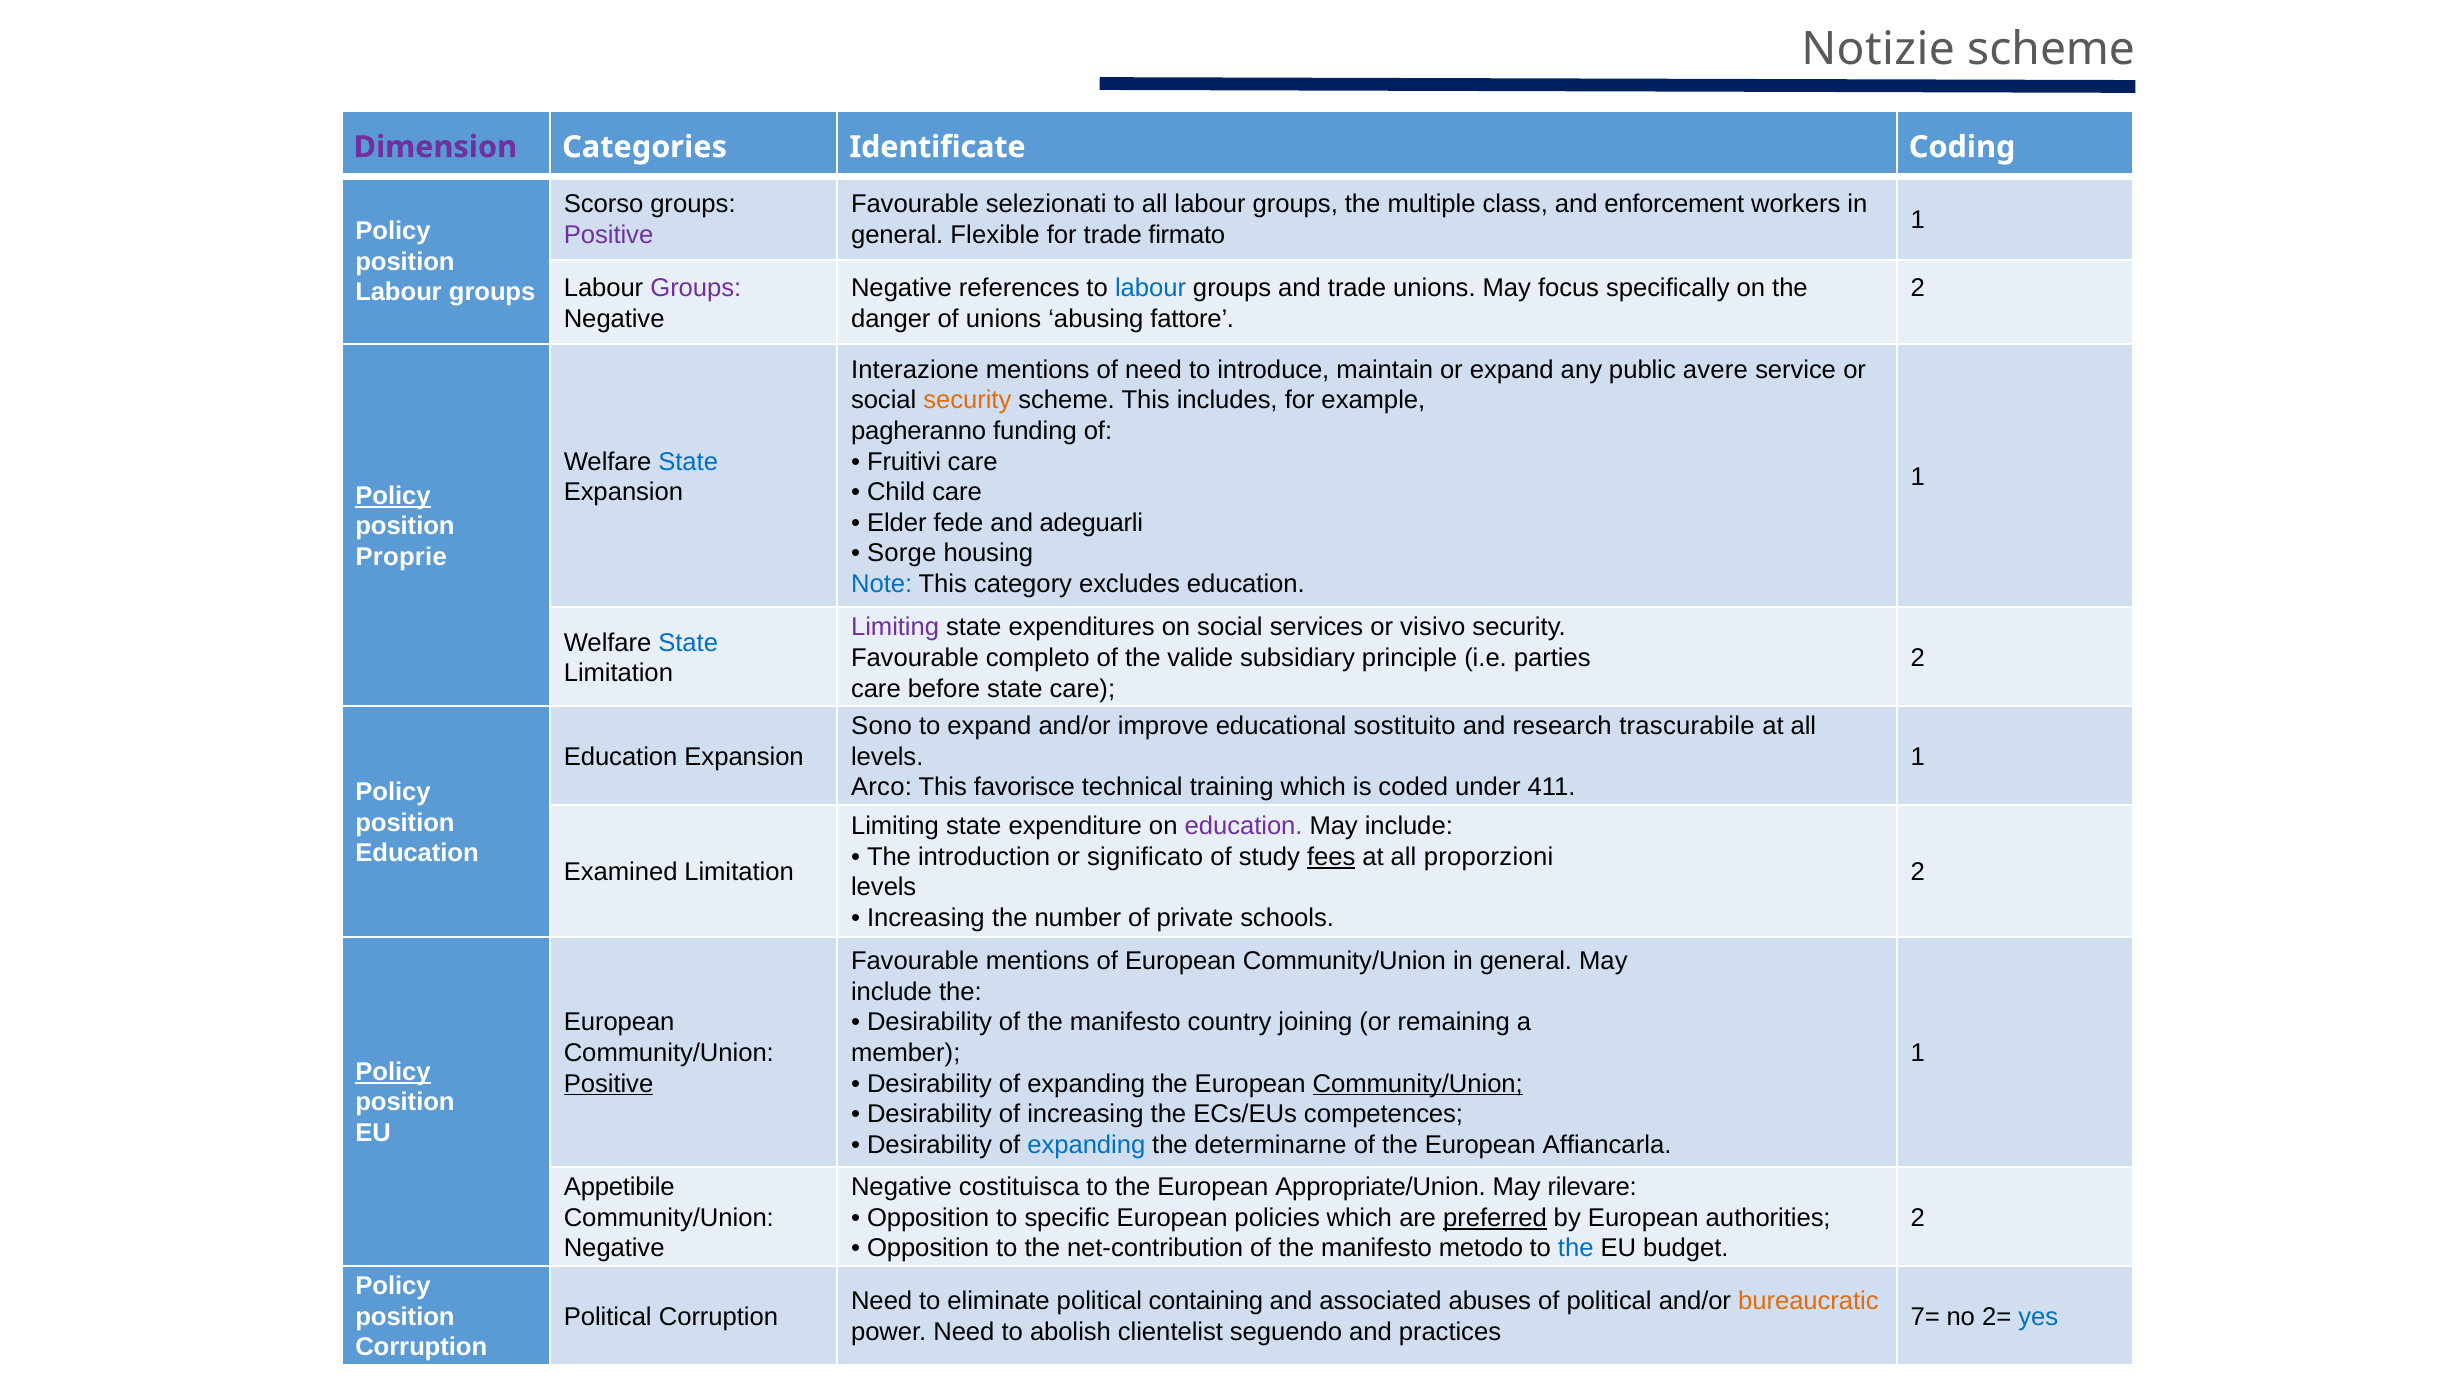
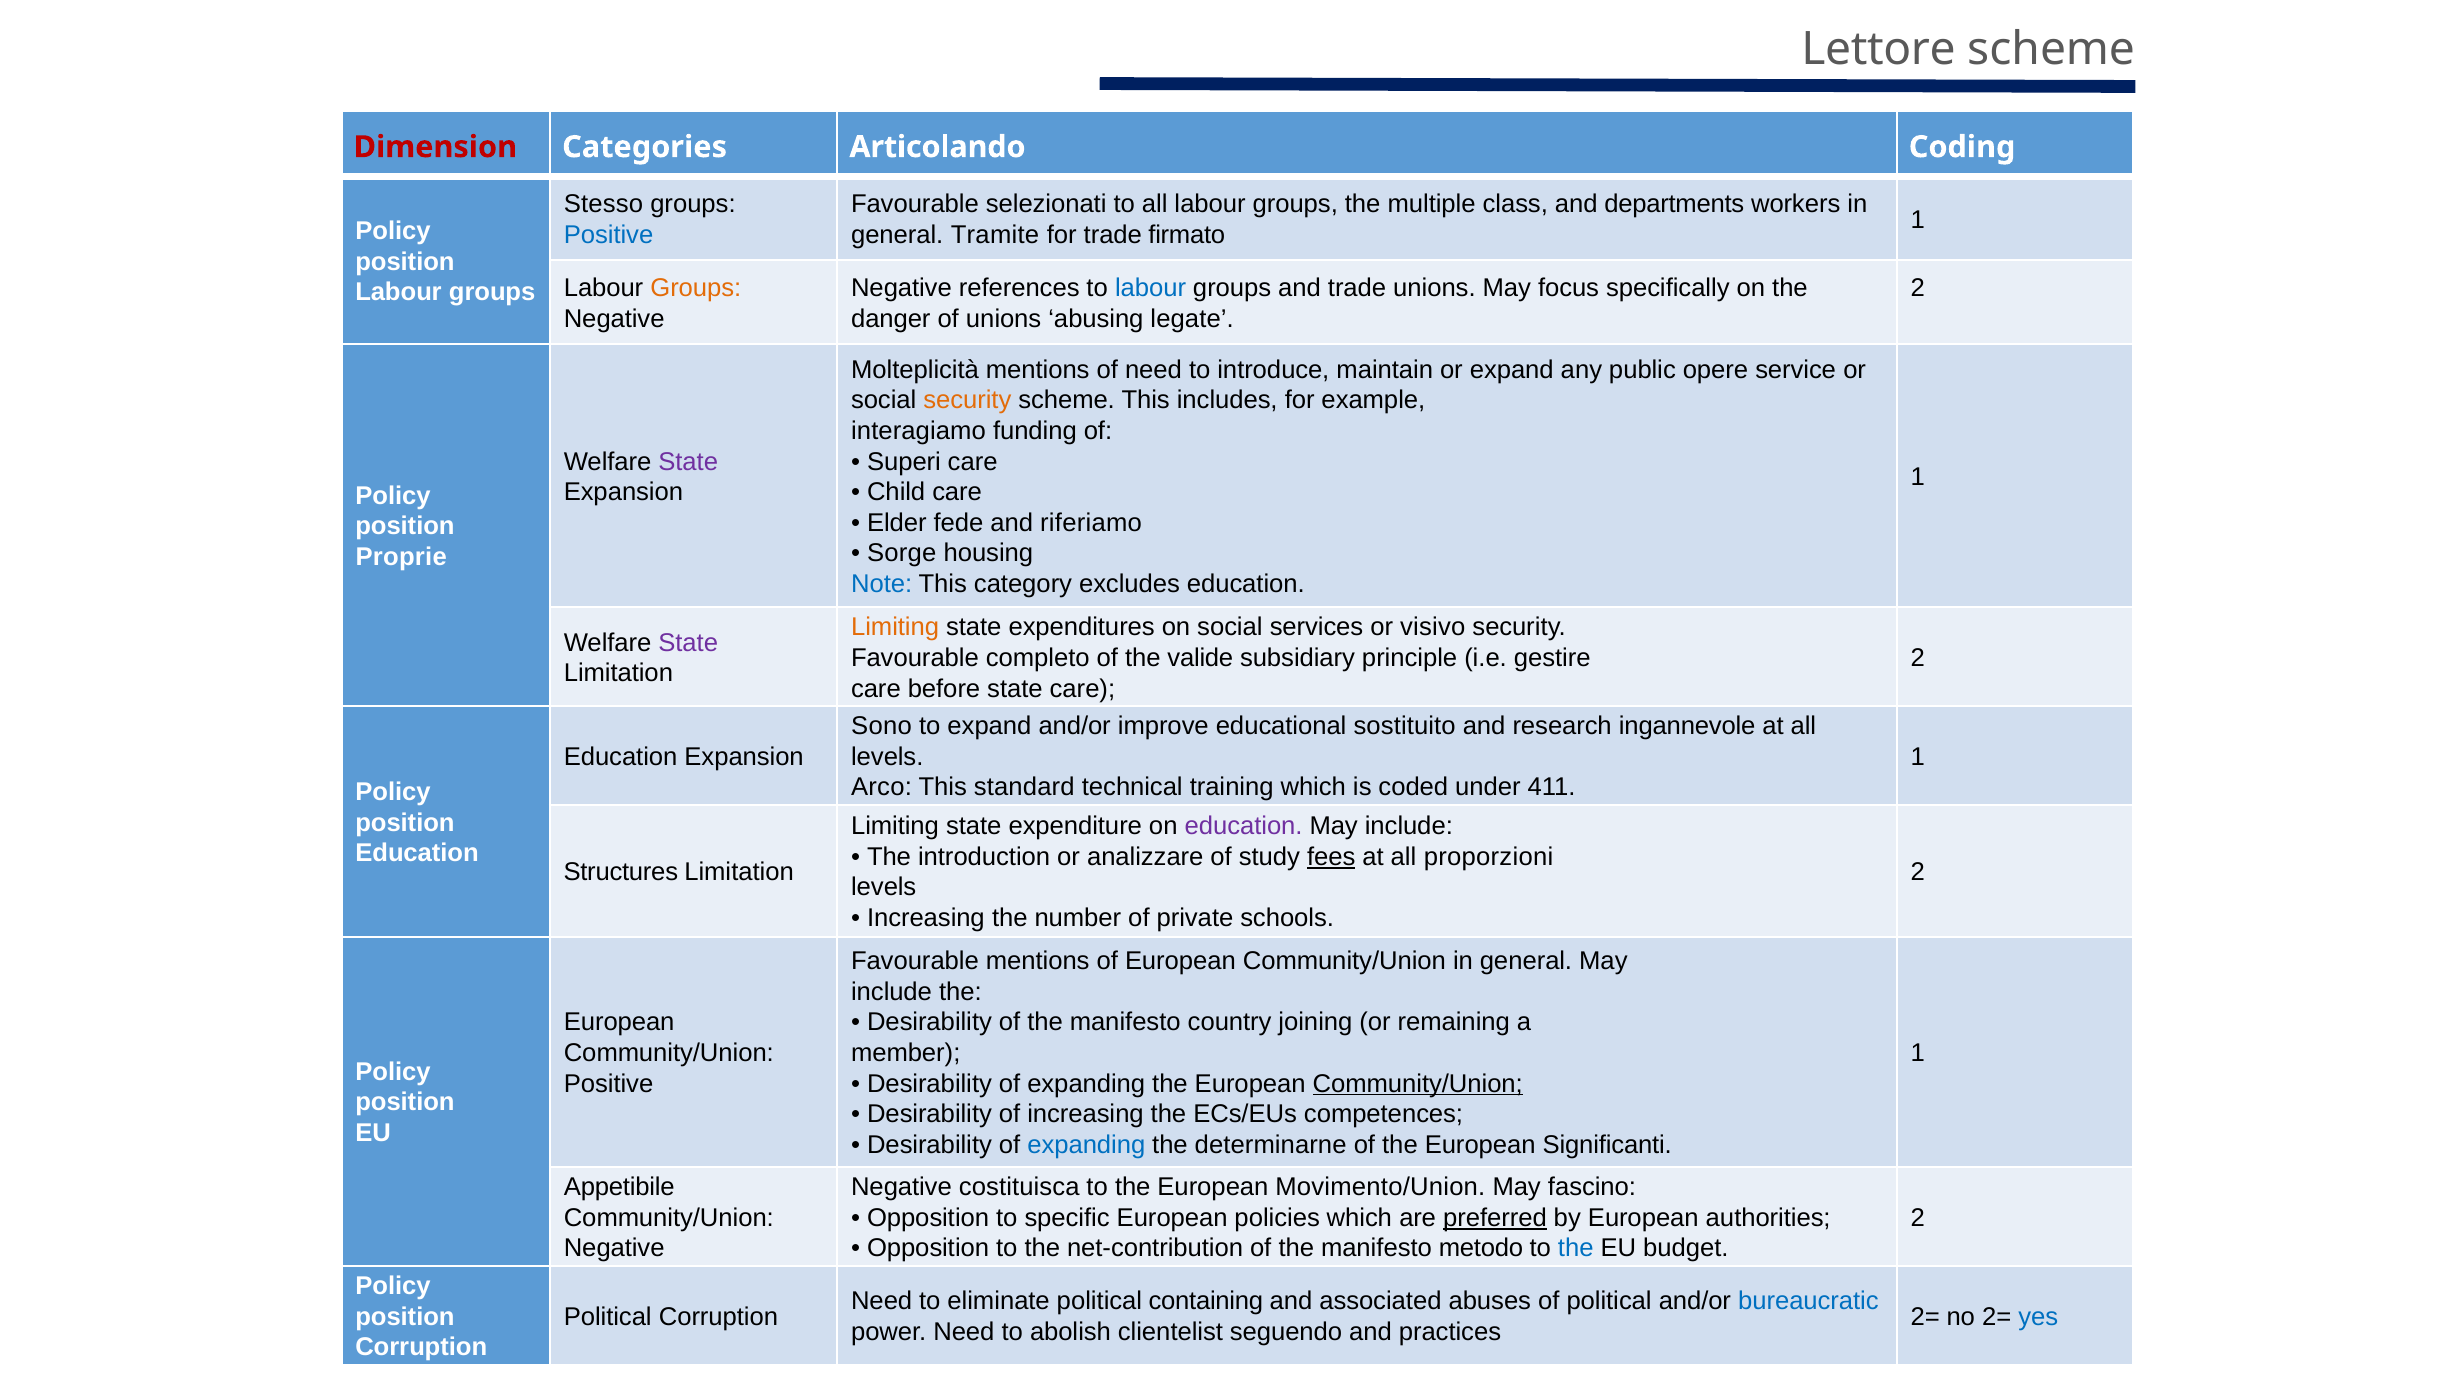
Notizie: Notizie -> Lettore
Dimension colour: purple -> red
Identificate: Identificate -> Articolando
Scorso: Scorso -> Stesso
enforcement: enforcement -> departments
Positive at (609, 235) colour: purple -> blue
Flexible: Flexible -> Tramite
Groups at (696, 288) colour: purple -> orange
fattore: fattore -> legate
Interazione: Interazione -> Molteplicità
avere: avere -> opere
pagheranno: pagheranno -> interagiamo
State at (688, 462) colour: blue -> purple
Fruitivi: Fruitivi -> Superi
Policy at (393, 496) underline: present -> none
adeguarli: adeguarli -> riferiamo
Limiting at (895, 628) colour: purple -> orange
State at (688, 643) colour: blue -> purple
parties: parties -> gestire
trascurabile: trascurabile -> ingannevole
favorisce: favorisce -> standard
significato: significato -> analizzare
Examined: Examined -> Structures
Policy at (393, 1072) underline: present -> none
Positive at (609, 1084) underline: present -> none
Affiancarla: Affiancarla -> Significanti
Appropriate/Union: Appropriate/Union -> Movimento/Union
rilevare: rilevare -> fascino
bureaucratic colour: orange -> blue
7= at (1925, 1317): 7= -> 2=
